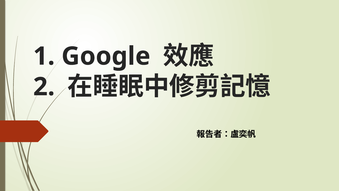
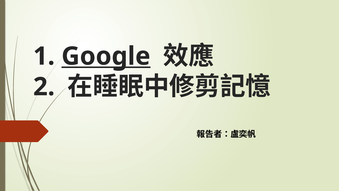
Google underline: none -> present
